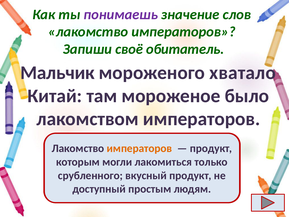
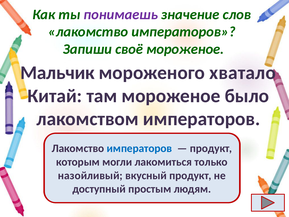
своё обитатель: обитатель -> мороженое
императоров at (139, 148) colour: orange -> blue
срубленного: срубленного -> назойливый
